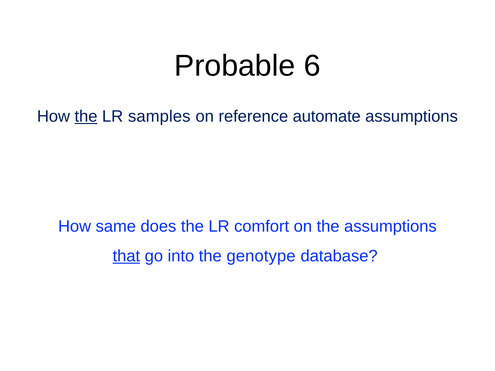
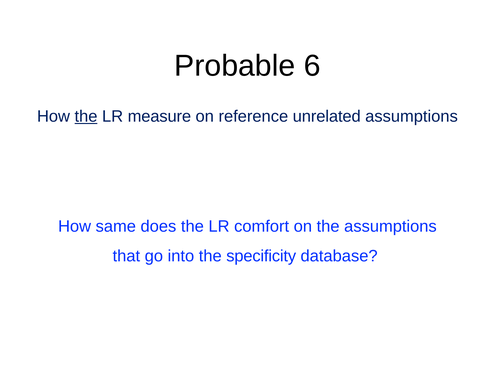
samples: samples -> measure
automate: automate -> unrelated
that underline: present -> none
genotype: genotype -> specificity
